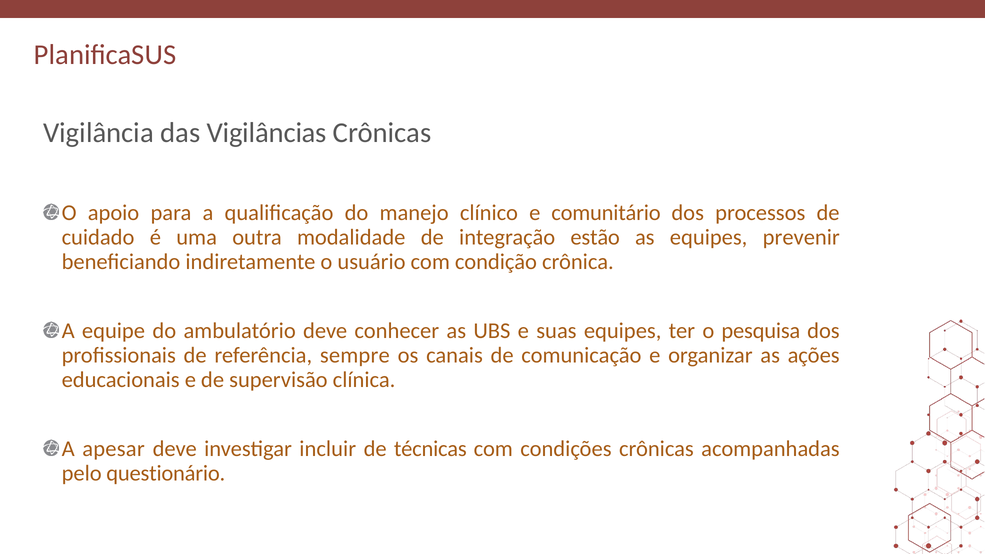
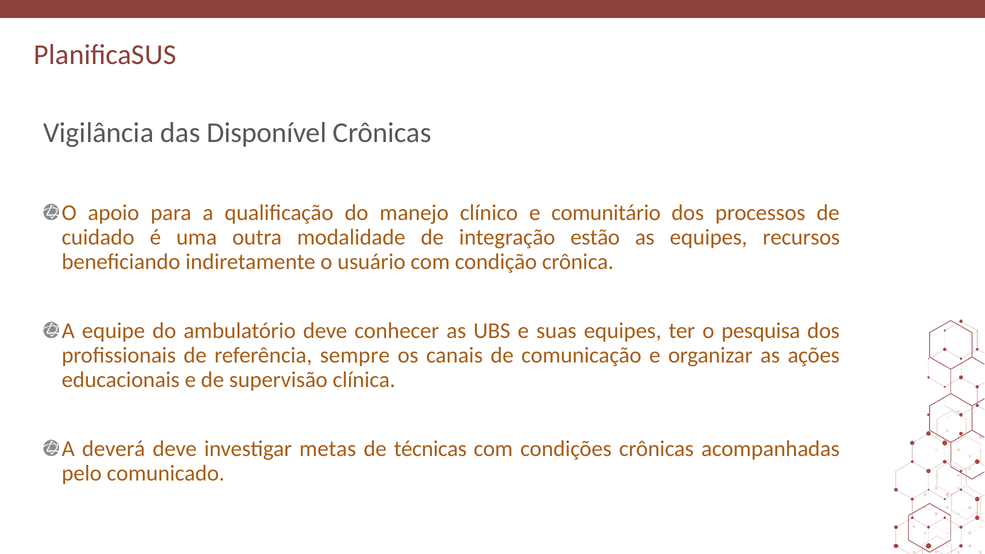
Vigilâncias: Vigilâncias -> Disponível
prevenir: prevenir -> recursos
apesar: apesar -> deverá
incluir: incluir -> metas
questionário: questionário -> comunicado
